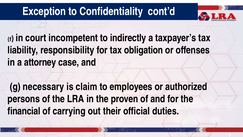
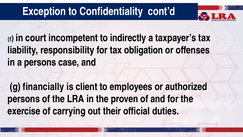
a attorney: attorney -> persons
necessary: necessary -> financially
claim: claim -> client
financial: financial -> exercise
